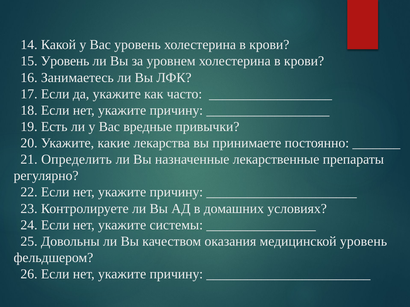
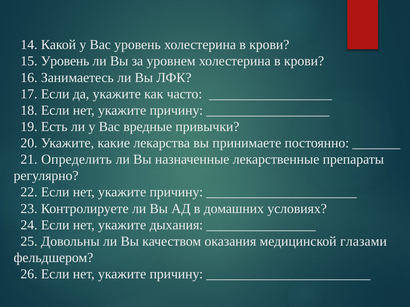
системы: системы -> дыхания
медицинской уровень: уровень -> глазами
